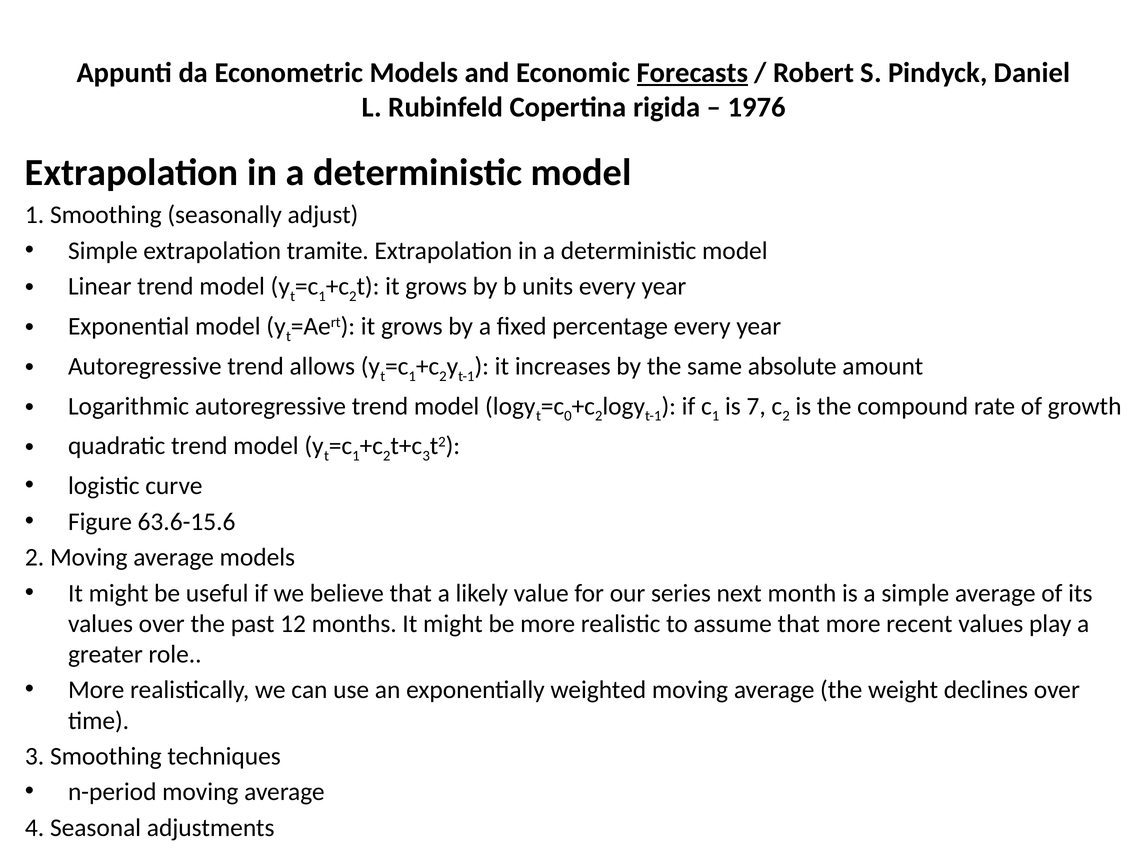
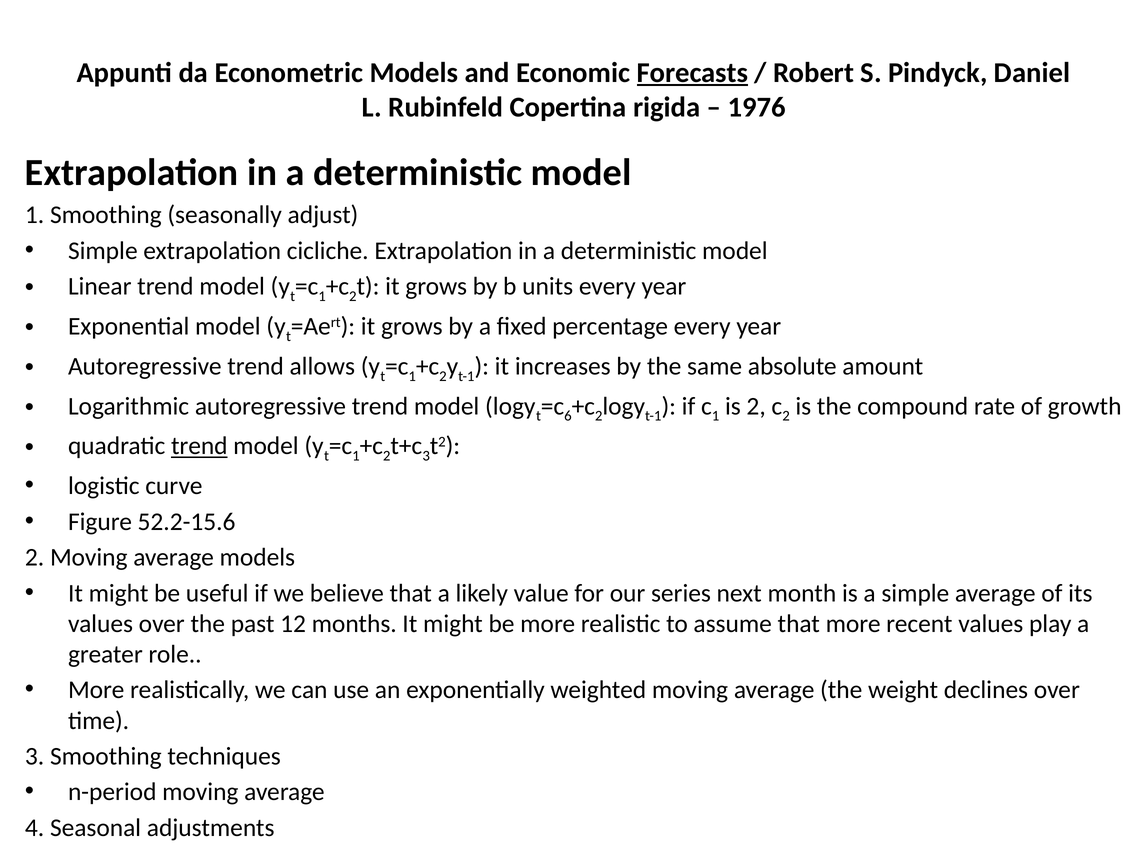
tramite: tramite -> cicliche
0: 0 -> 6
is 7: 7 -> 2
trend at (199, 446) underline: none -> present
63.6-15.6: 63.6-15.6 -> 52.2-15.6
